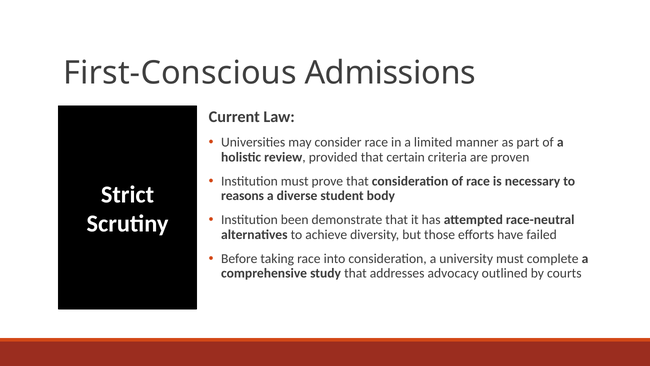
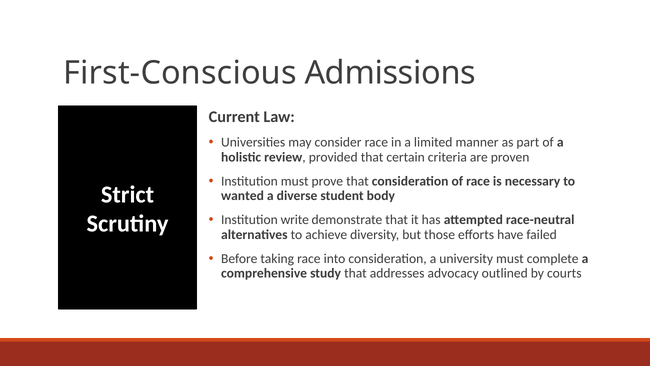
reasons: reasons -> wanted
been: been -> write
